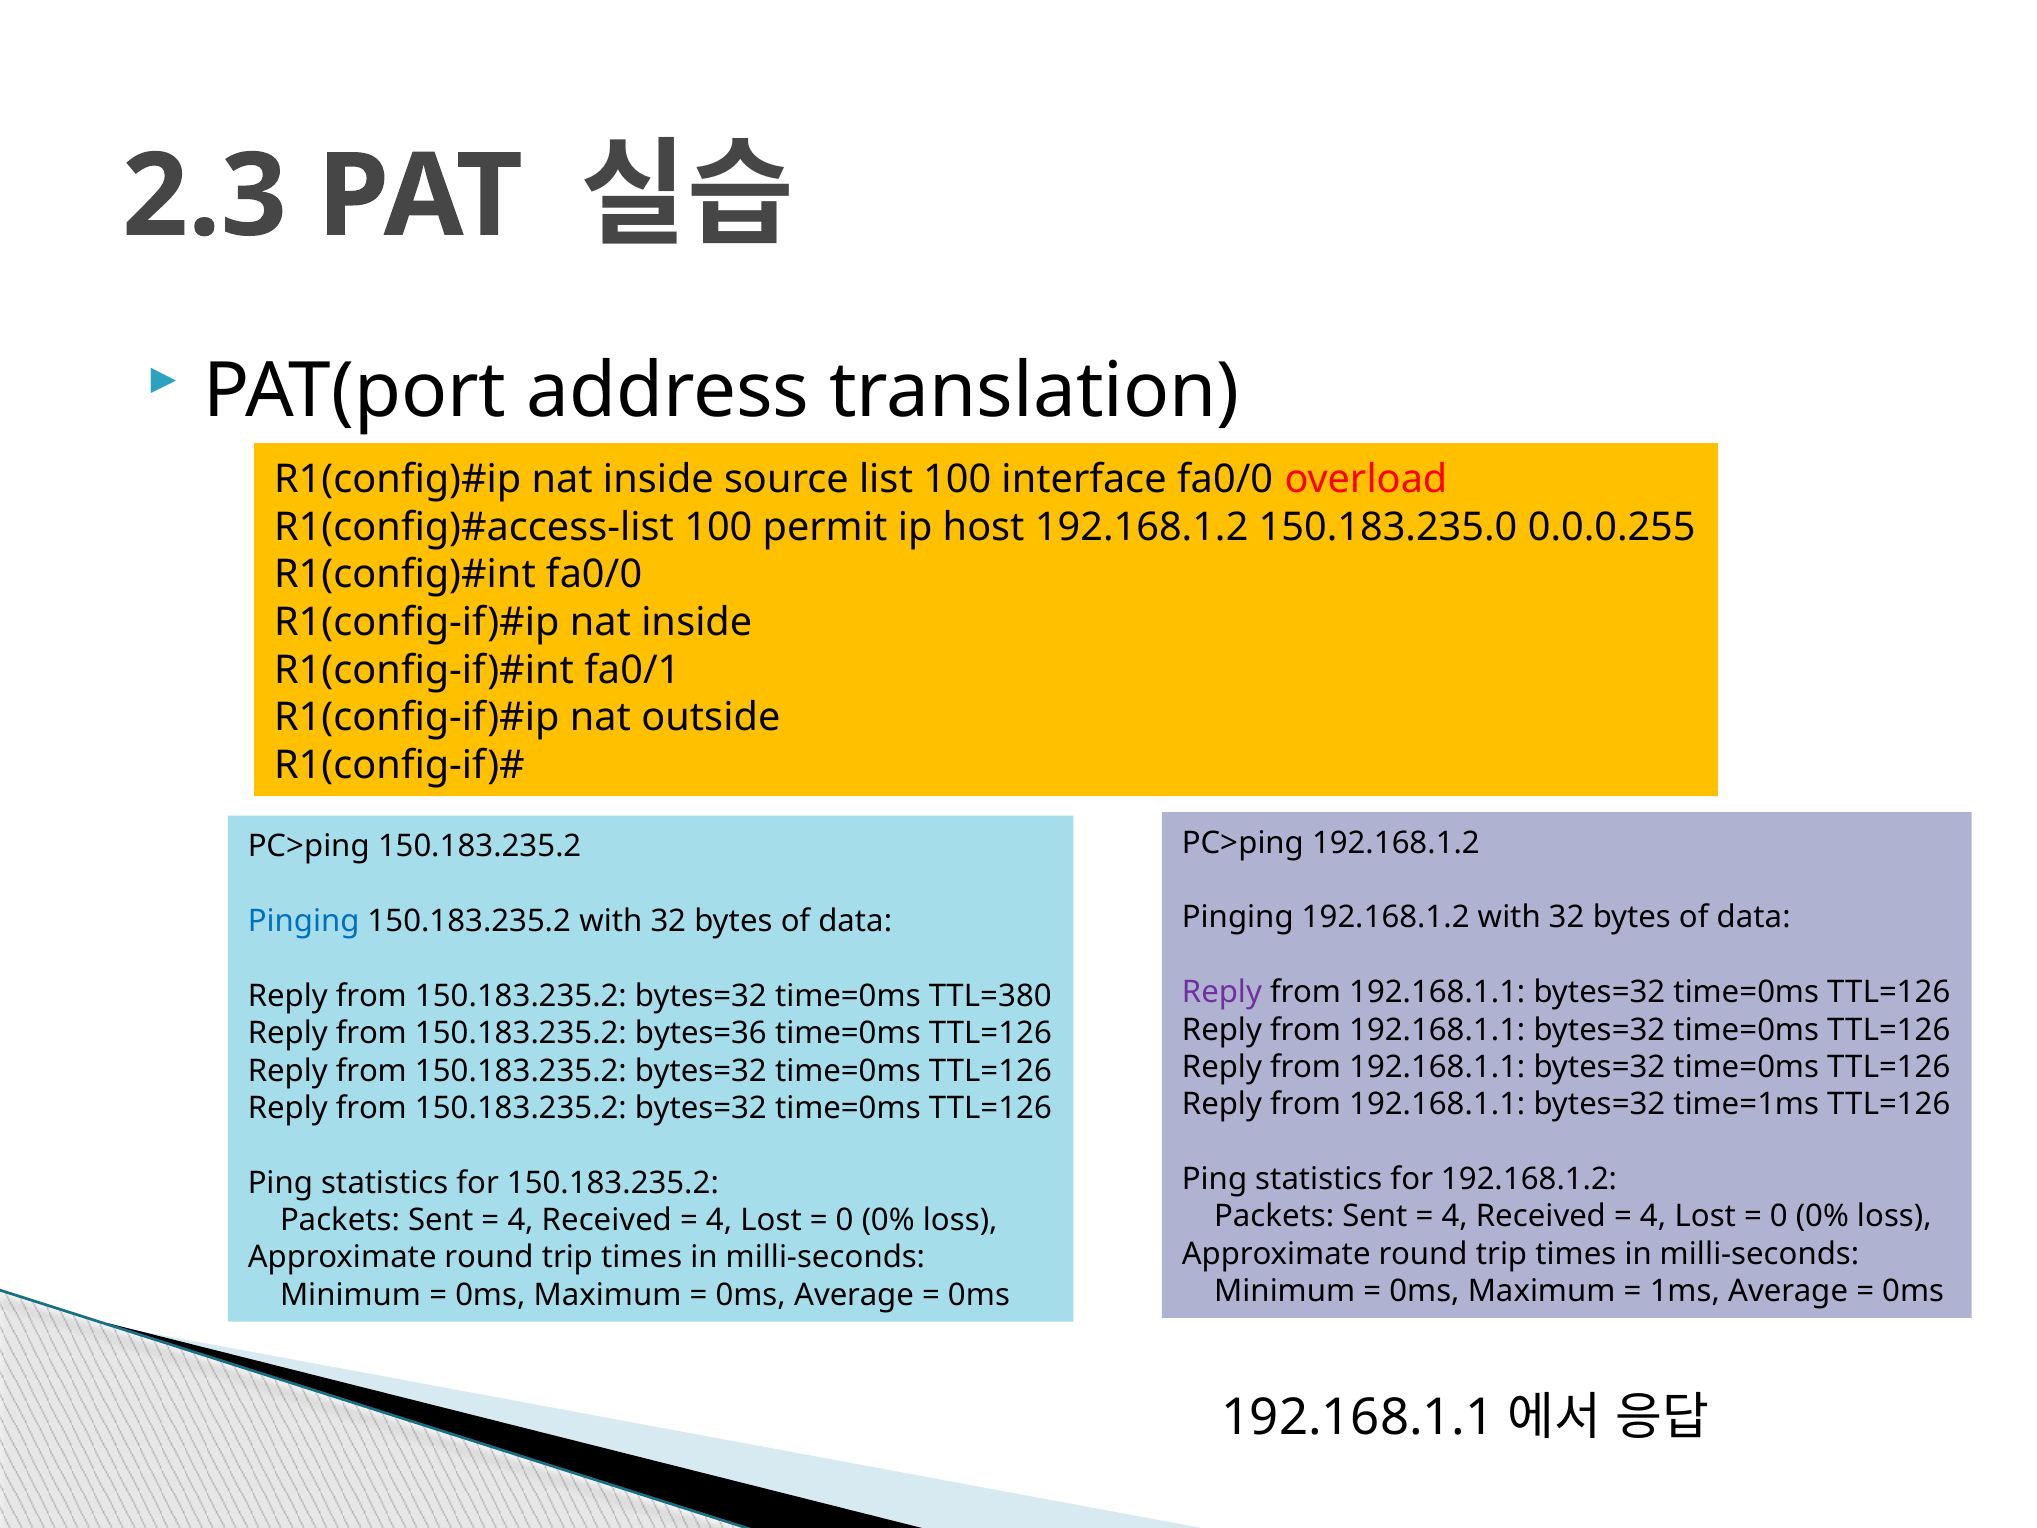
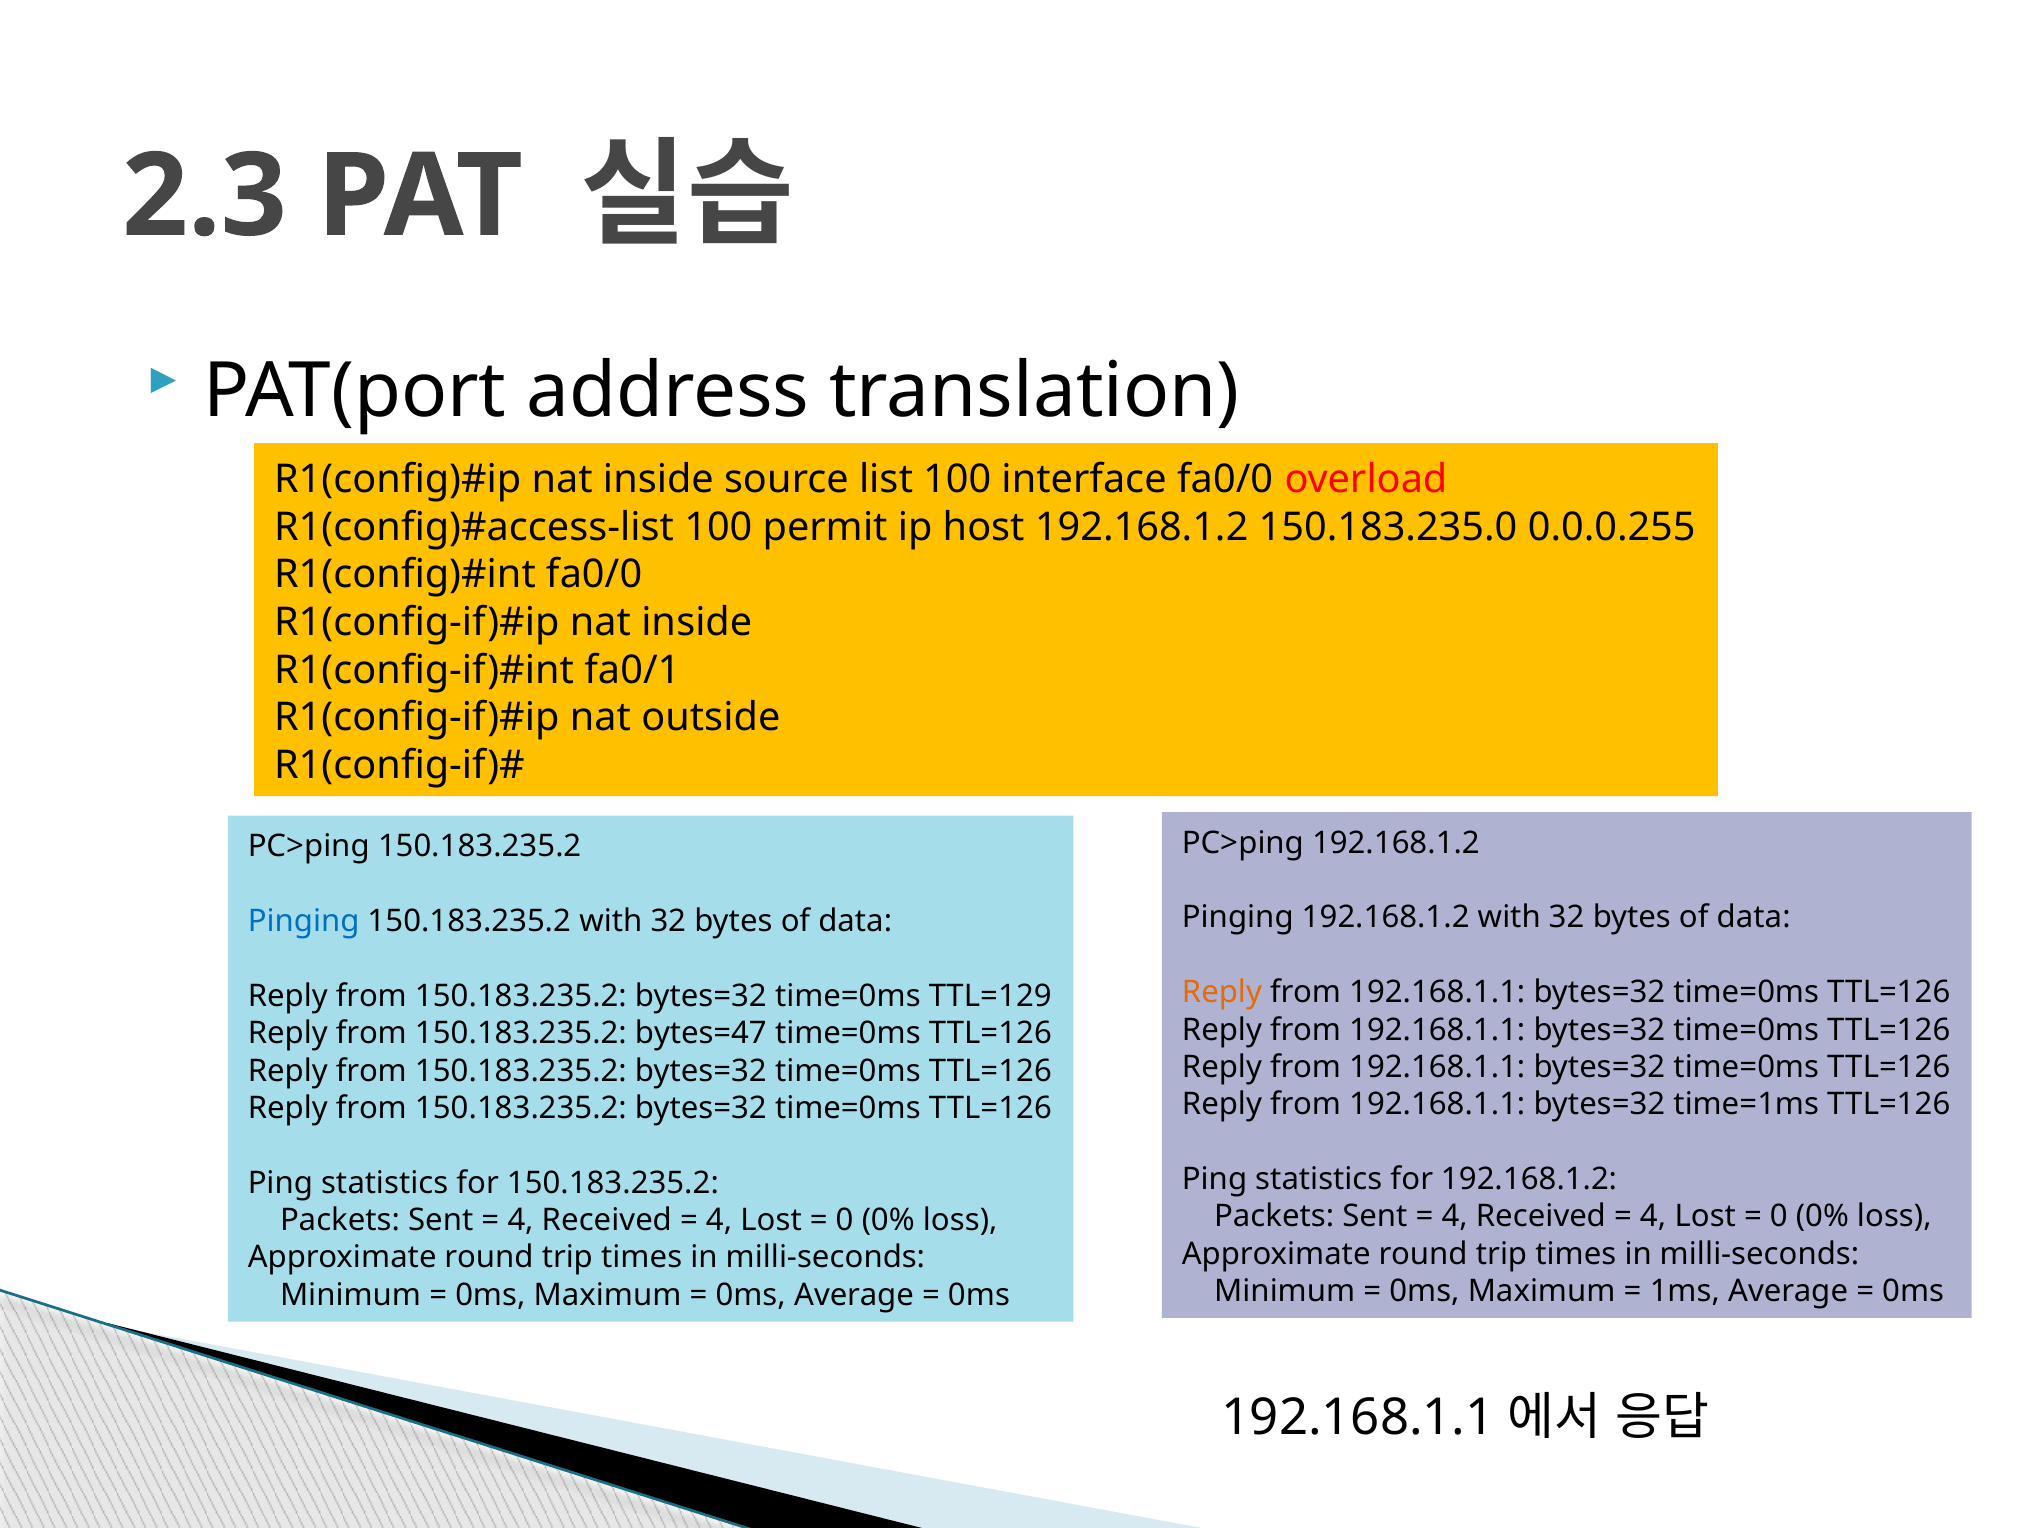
Reply at (1222, 992) colour: purple -> orange
TTL=380: TTL=380 -> TTL=129
bytes=36: bytes=36 -> bytes=47
